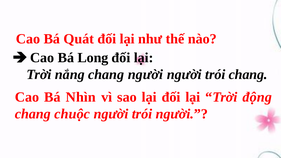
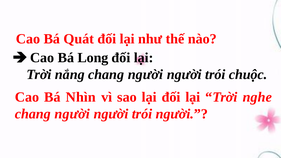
trói chang: chang -> chuộc
động: động -> nghe
chuộc at (72, 114): chuộc -> người
